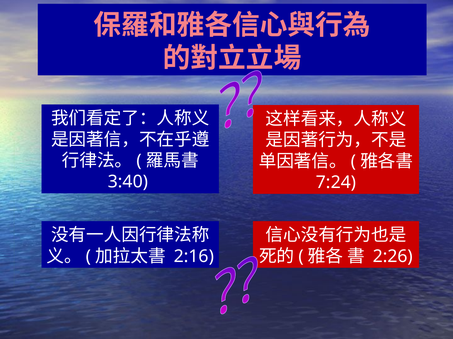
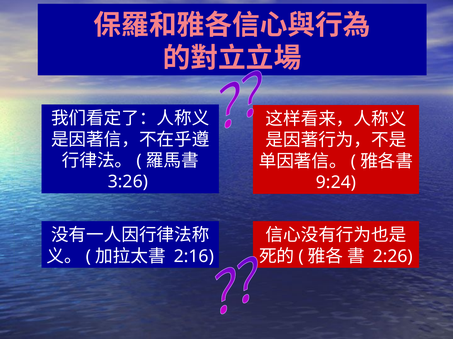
3:40: 3:40 -> 3:26
7:24: 7:24 -> 9:24
